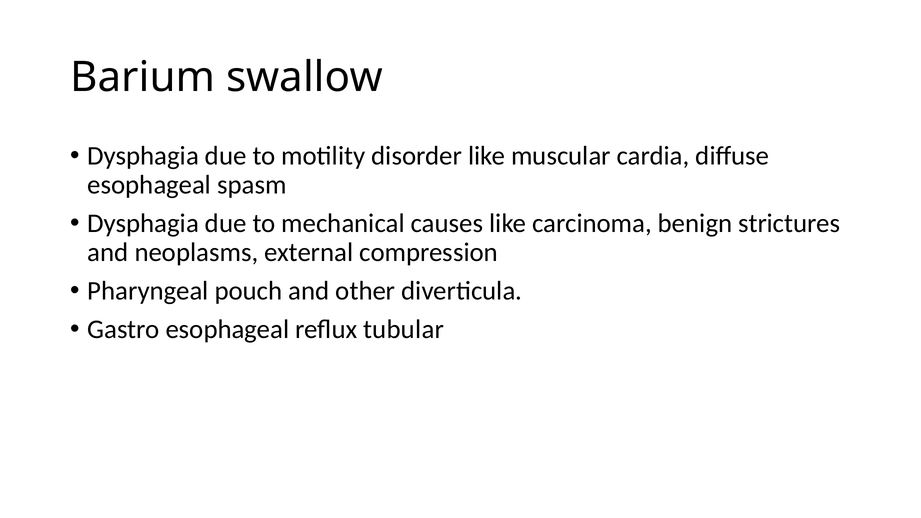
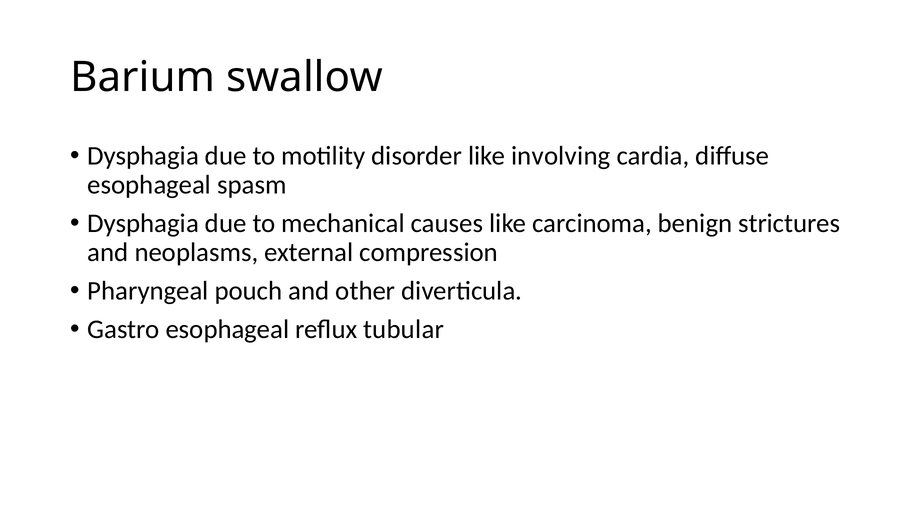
muscular: muscular -> involving
